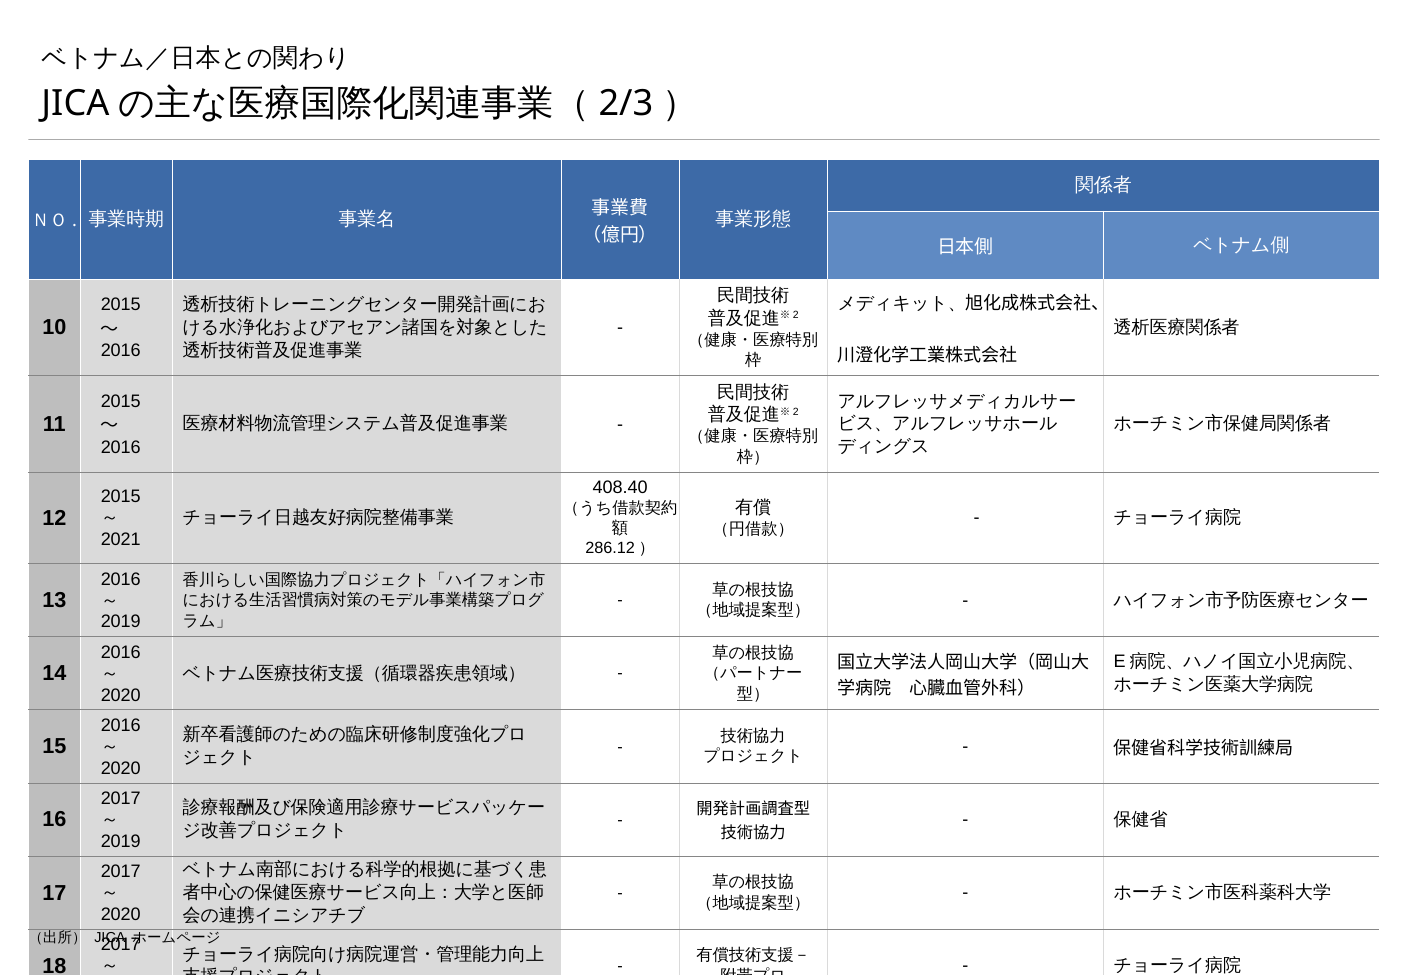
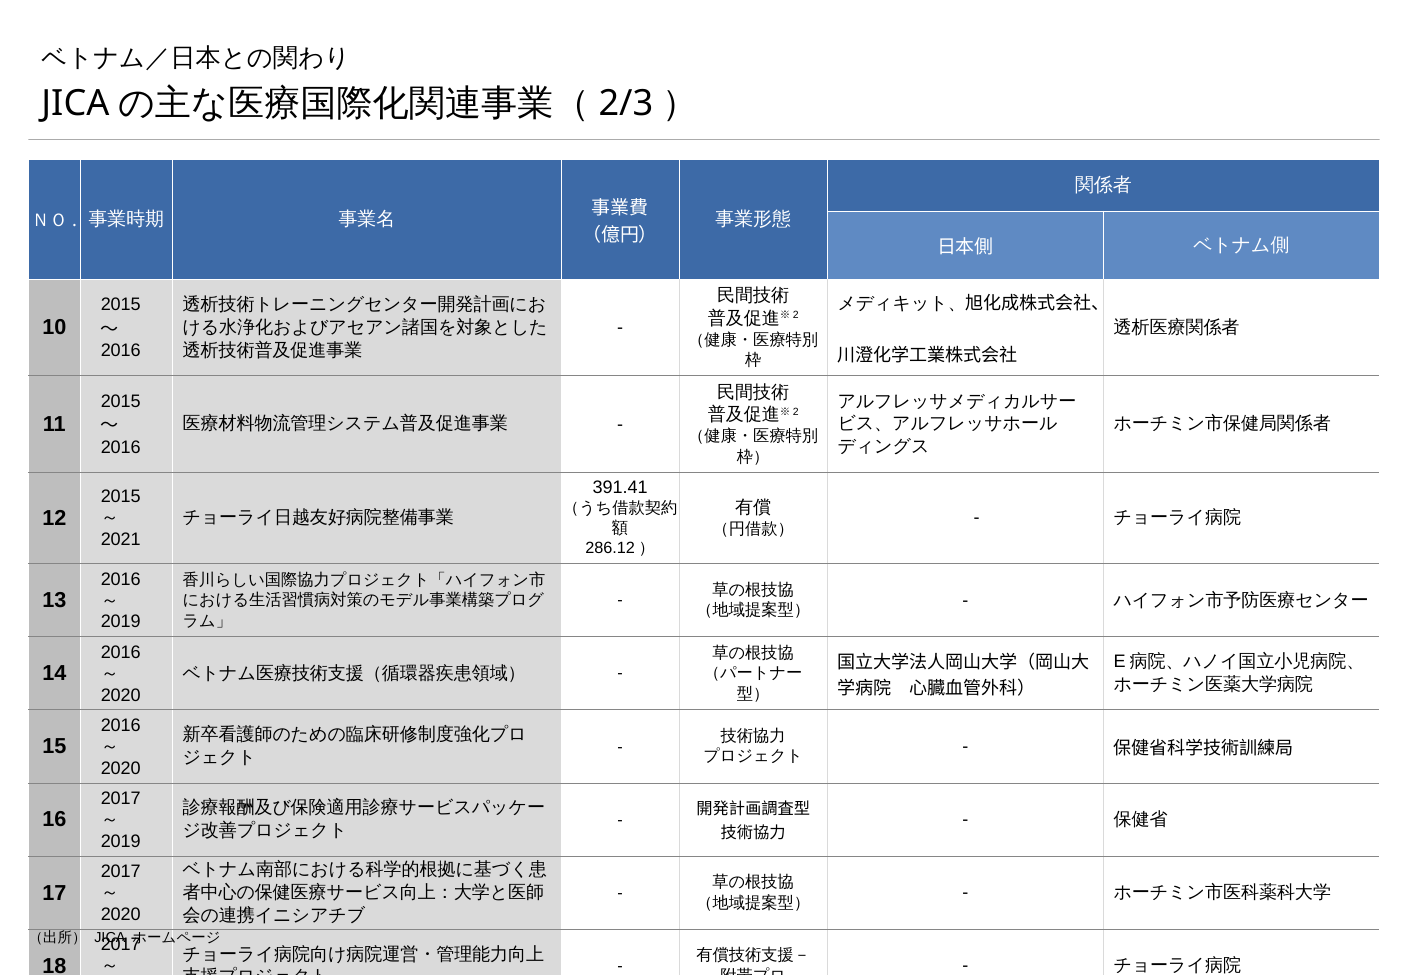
408.40: 408.40 -> 391.41
